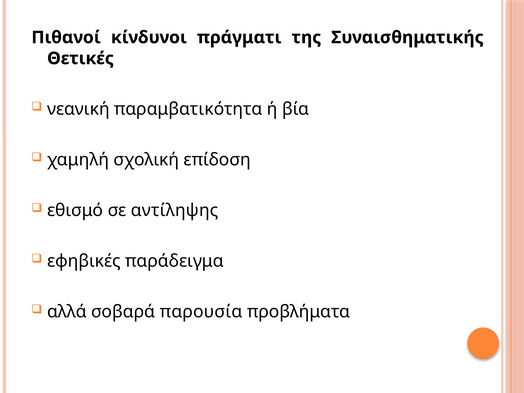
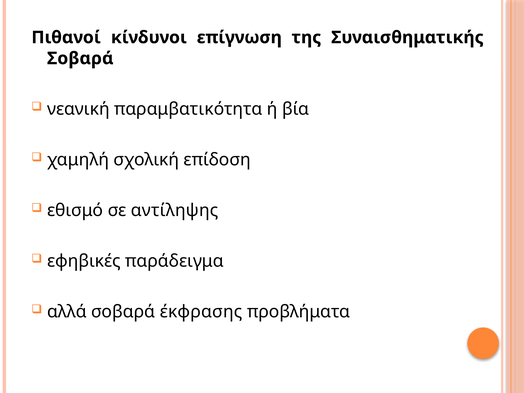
πράγματι: πράγματι -> επίγνωση
Θετικές at (80, 58): Θετικές -> Σοβαρά
παρουσία: παρουσία -> έκφρασης
